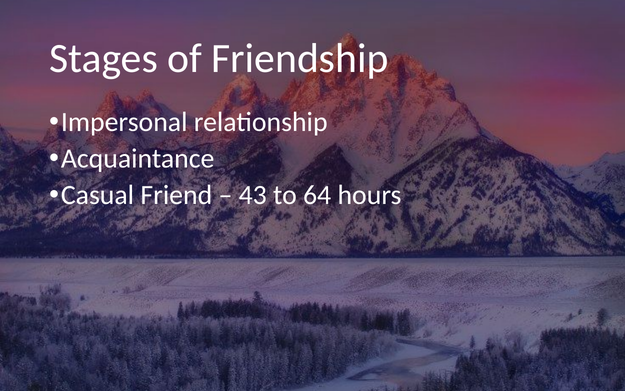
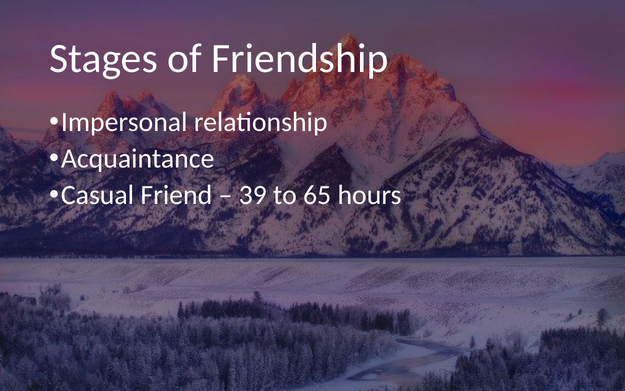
43: 43 -> 39
64: 64 -> 65
